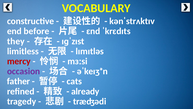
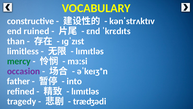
before: before -> ruined
they: they -> than
mercy colour: red -> green
cats: cats -> into
already at (85, 91): already -> lɪmɪtləs
